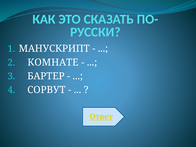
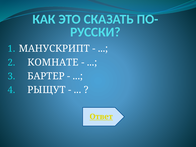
СОРВУТ: СОРВУТ -> РЫЩУТ
